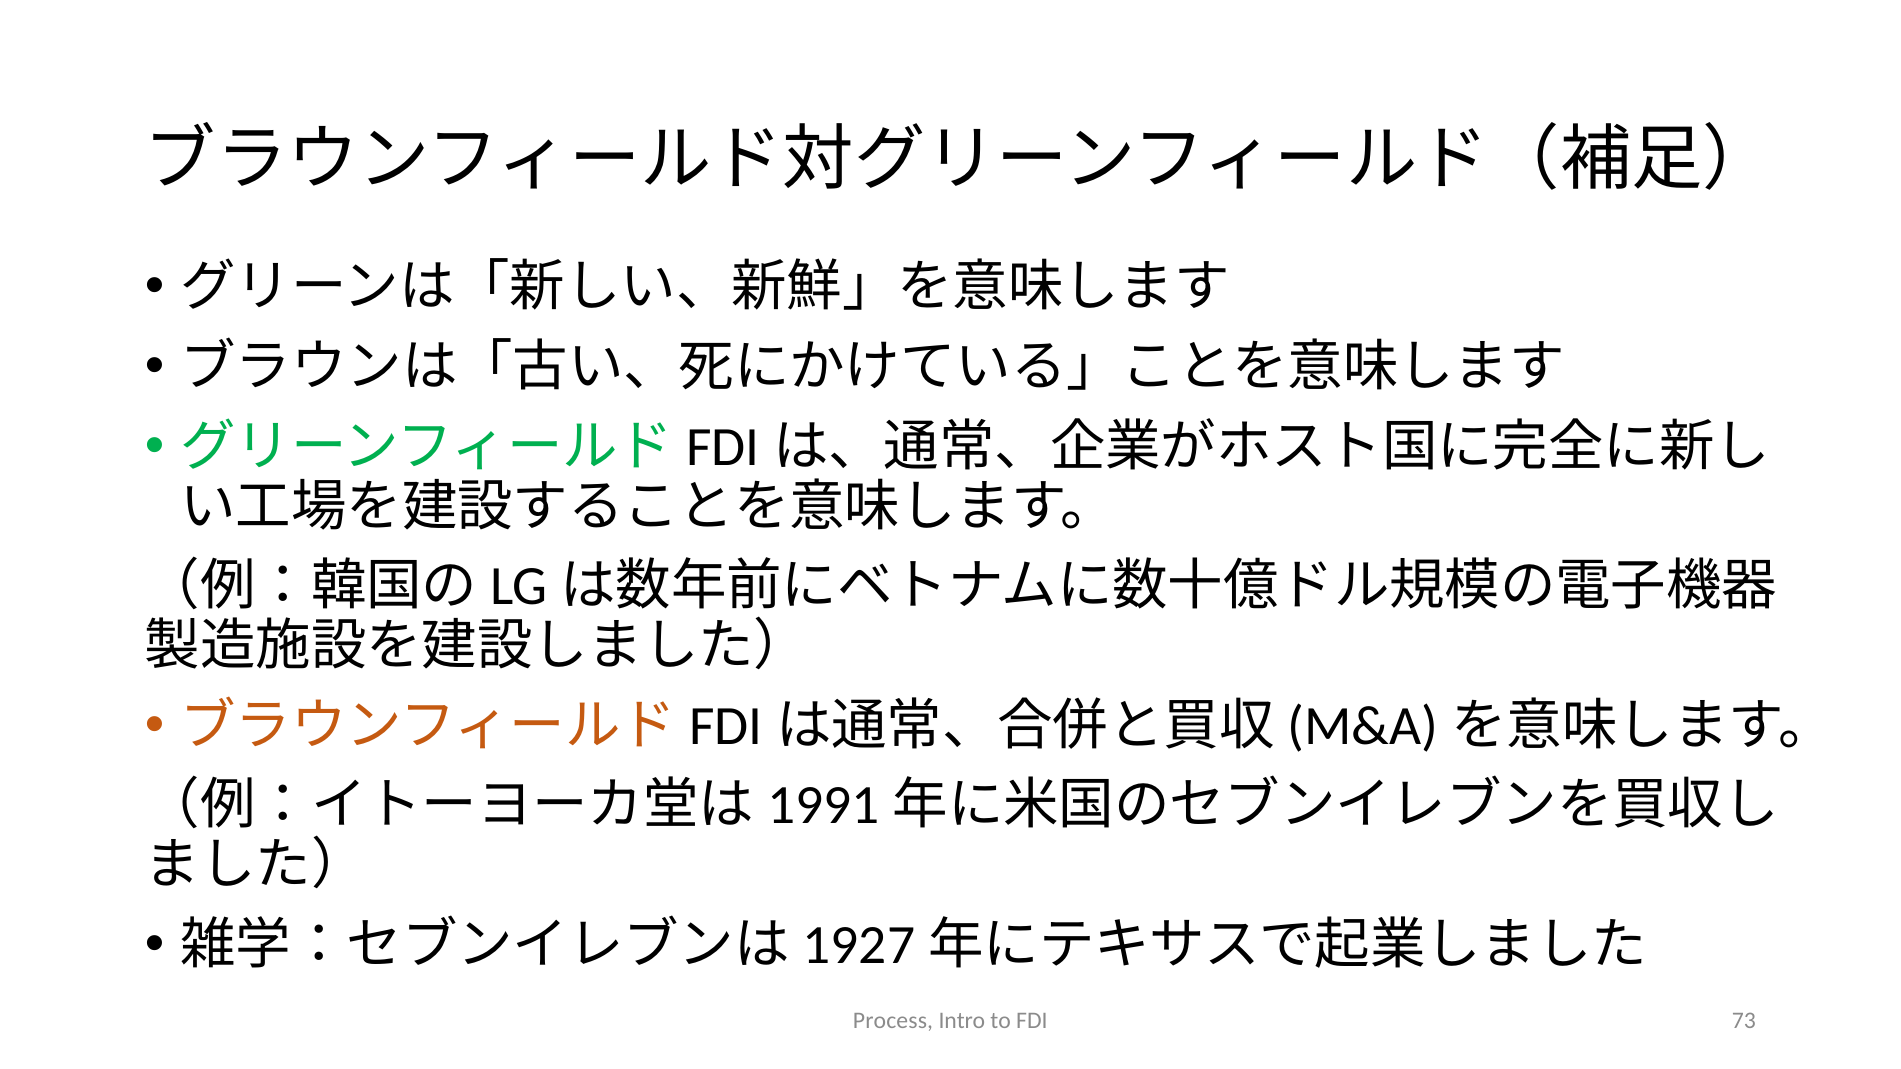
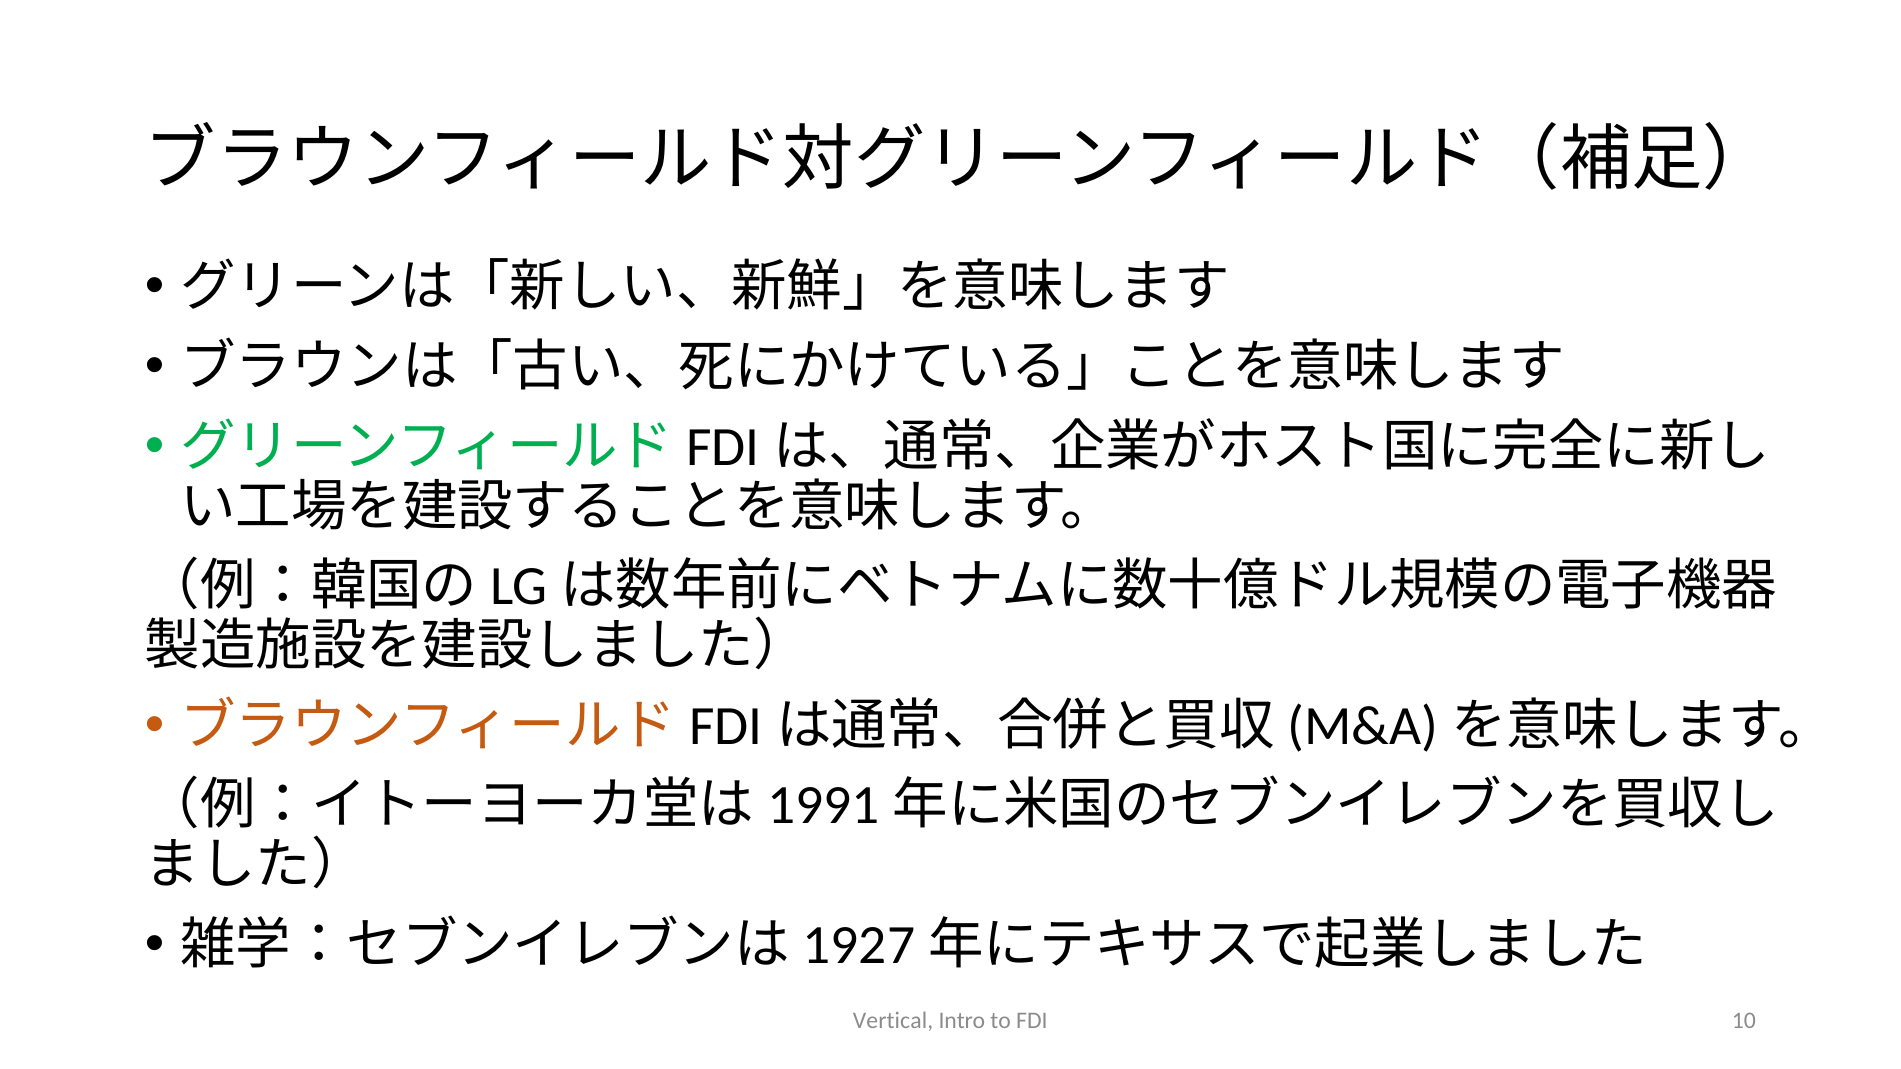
Process: Process -> Vertical
73: 73 -> 10
